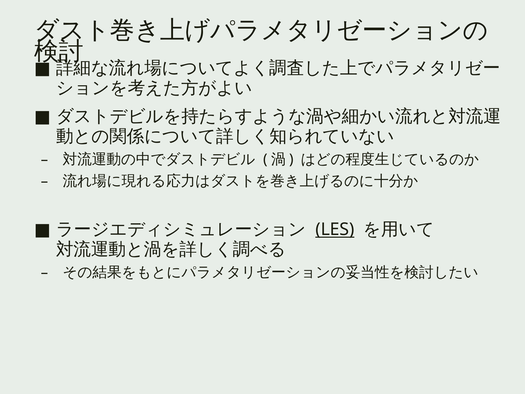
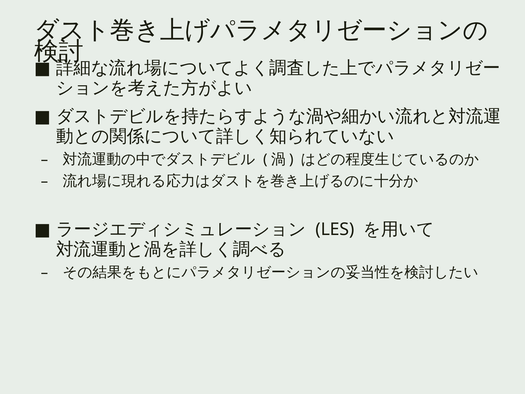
LES underline: present -> none
